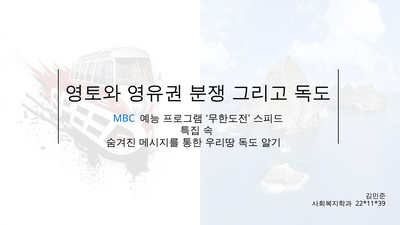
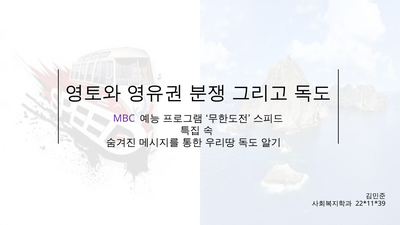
MBC colour: blue -> purple
